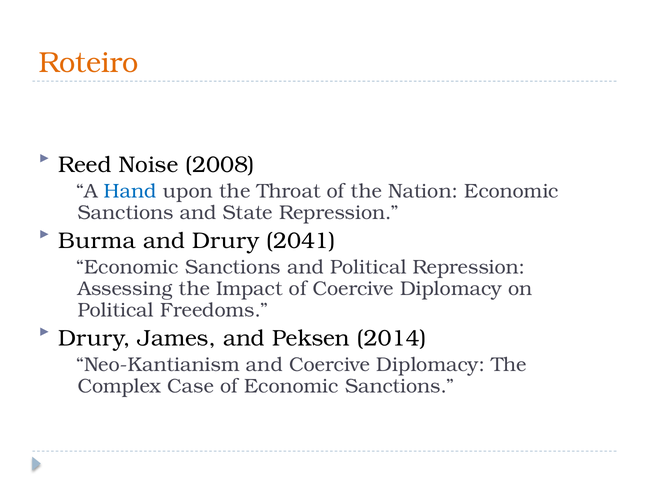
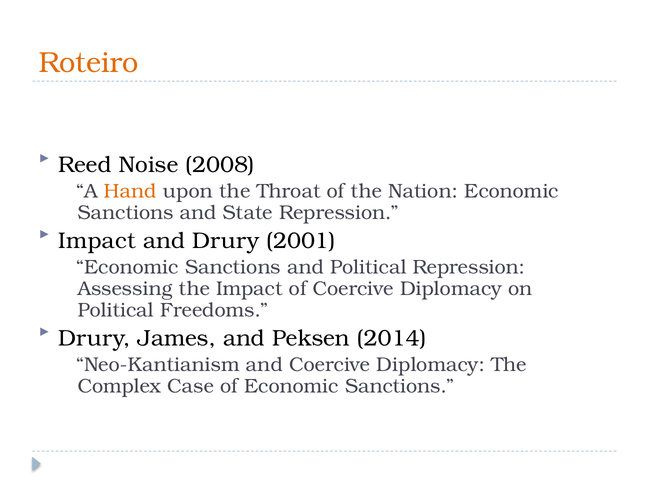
Hand colour: blue -> orange
Burma at (97, 241): Burma -> Impact
2041: 2041 -> 2001
